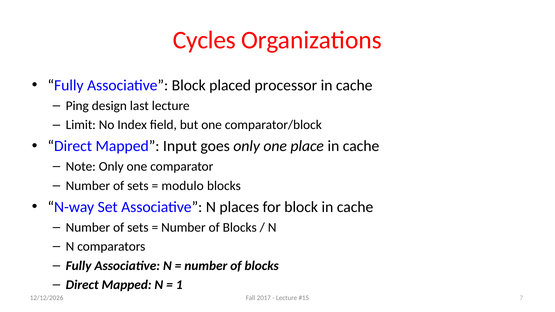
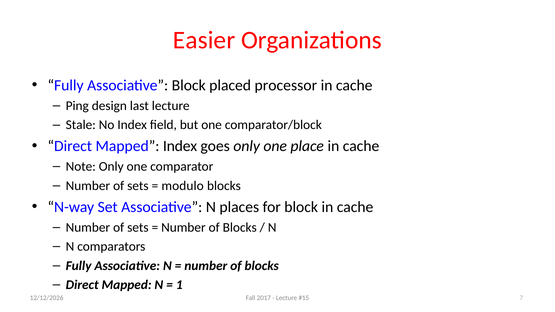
Cycles: Cycles -> Easier
Limit: Limit -> Stale
Mapped Input: Input -> Index
